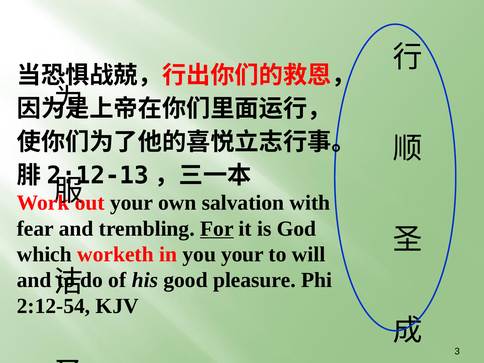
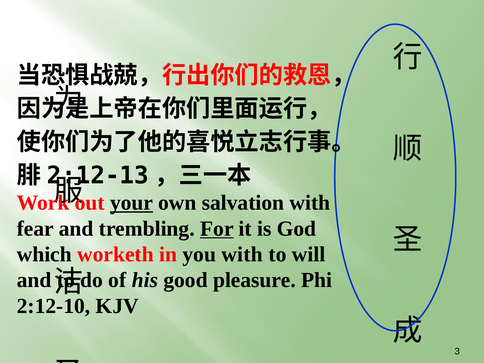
your at (132, 203) underline: none -> present
you your: your -> with
2:12-54: 2:12-54 -> 2:12-10
